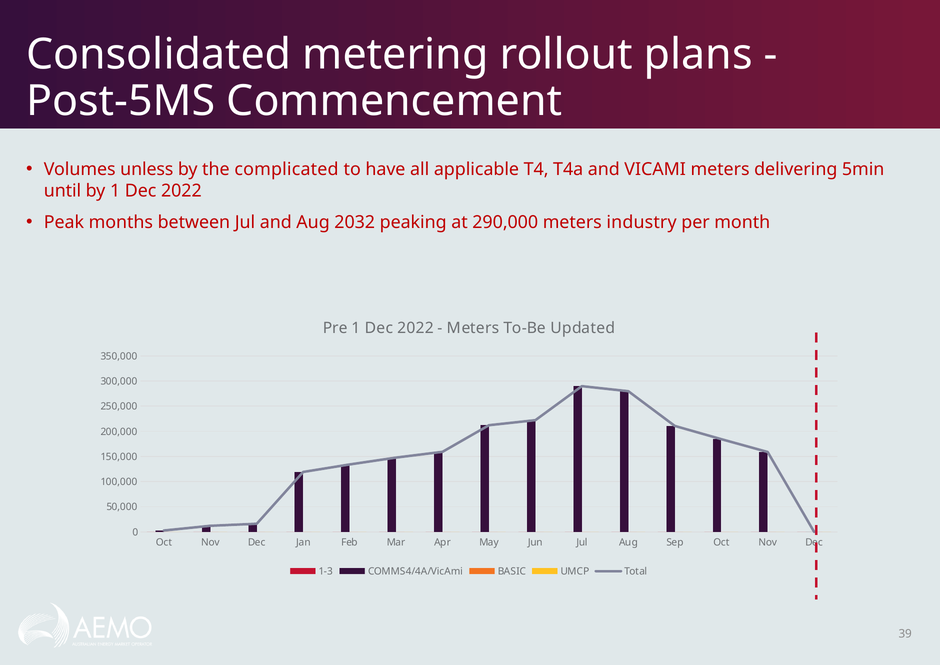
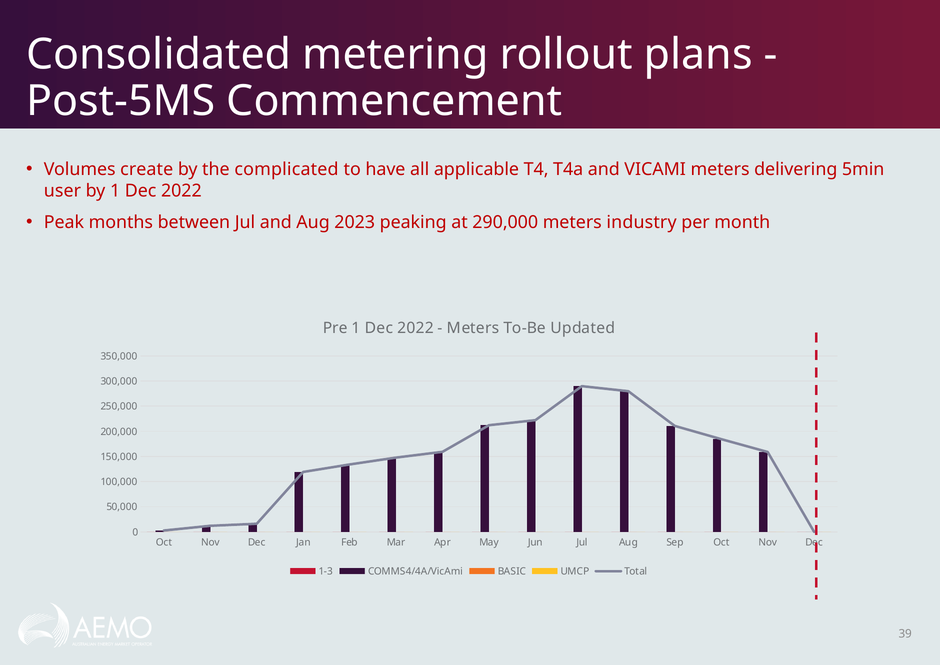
unless: unless -> create
until: until -> user
2032: 2032 -> 2023
